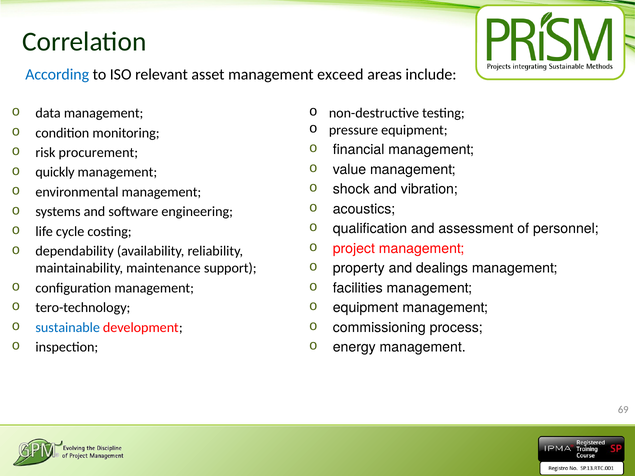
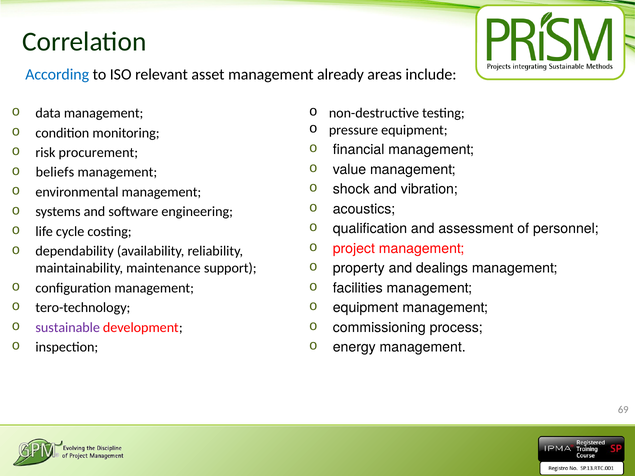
exceed: exceed -> already
quickly: quickly -> beliefs
sustainable colour: blue -> purple
